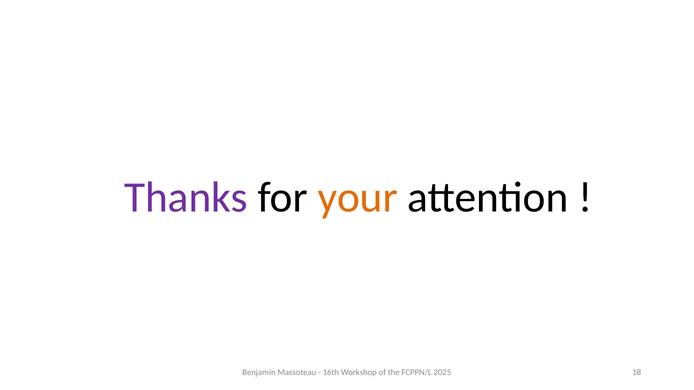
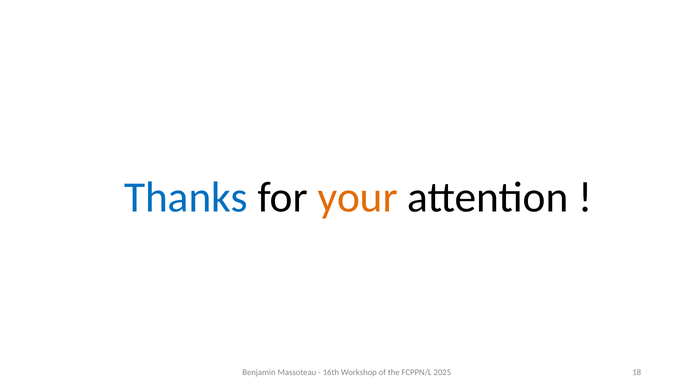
Thanks colour: purple -> blue
